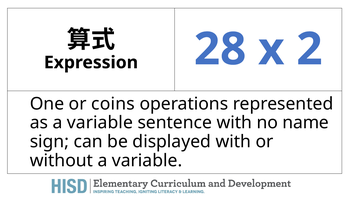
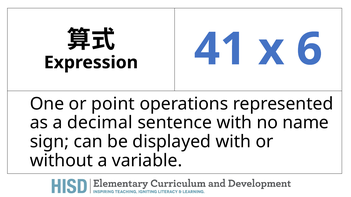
28: 28 -> 41
2: 2 -> 6
coins: coins -> point
as a variable: variable -> decimal
